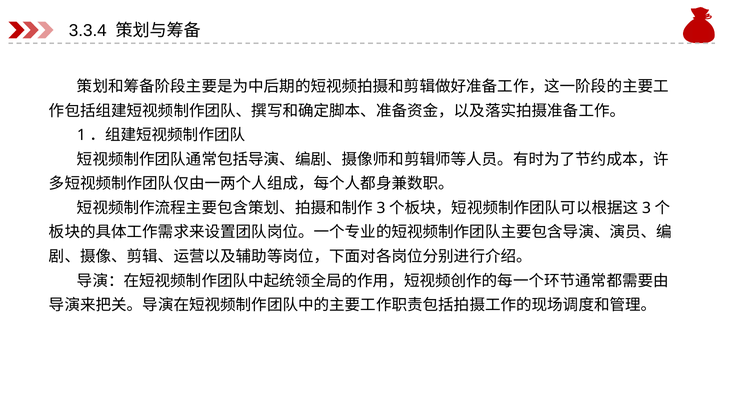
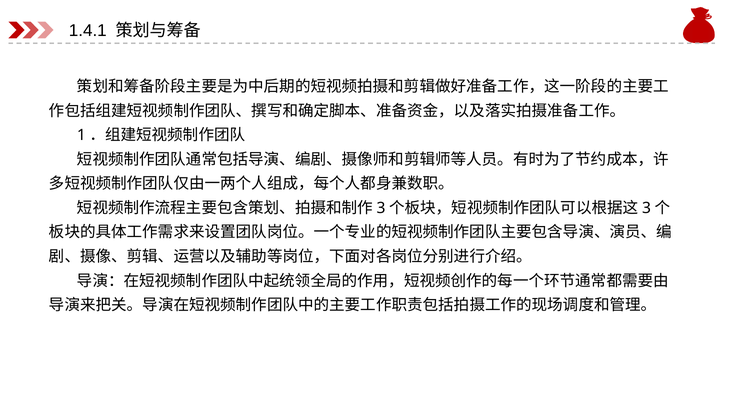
3.3.4: 3.3.4 -> 1.4.1
